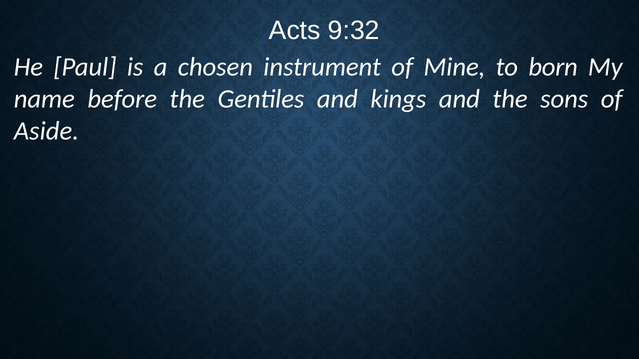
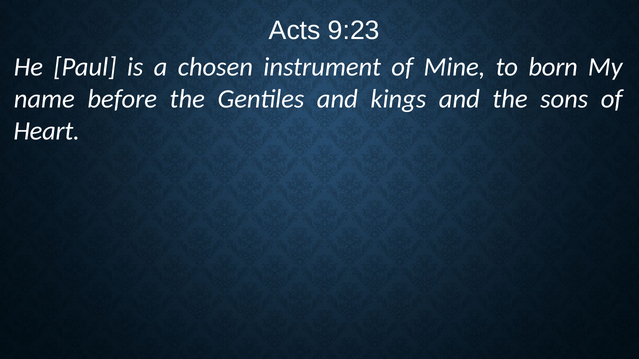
9:32: 9:32 -> 9:23
Aside: Aside -> Heart
